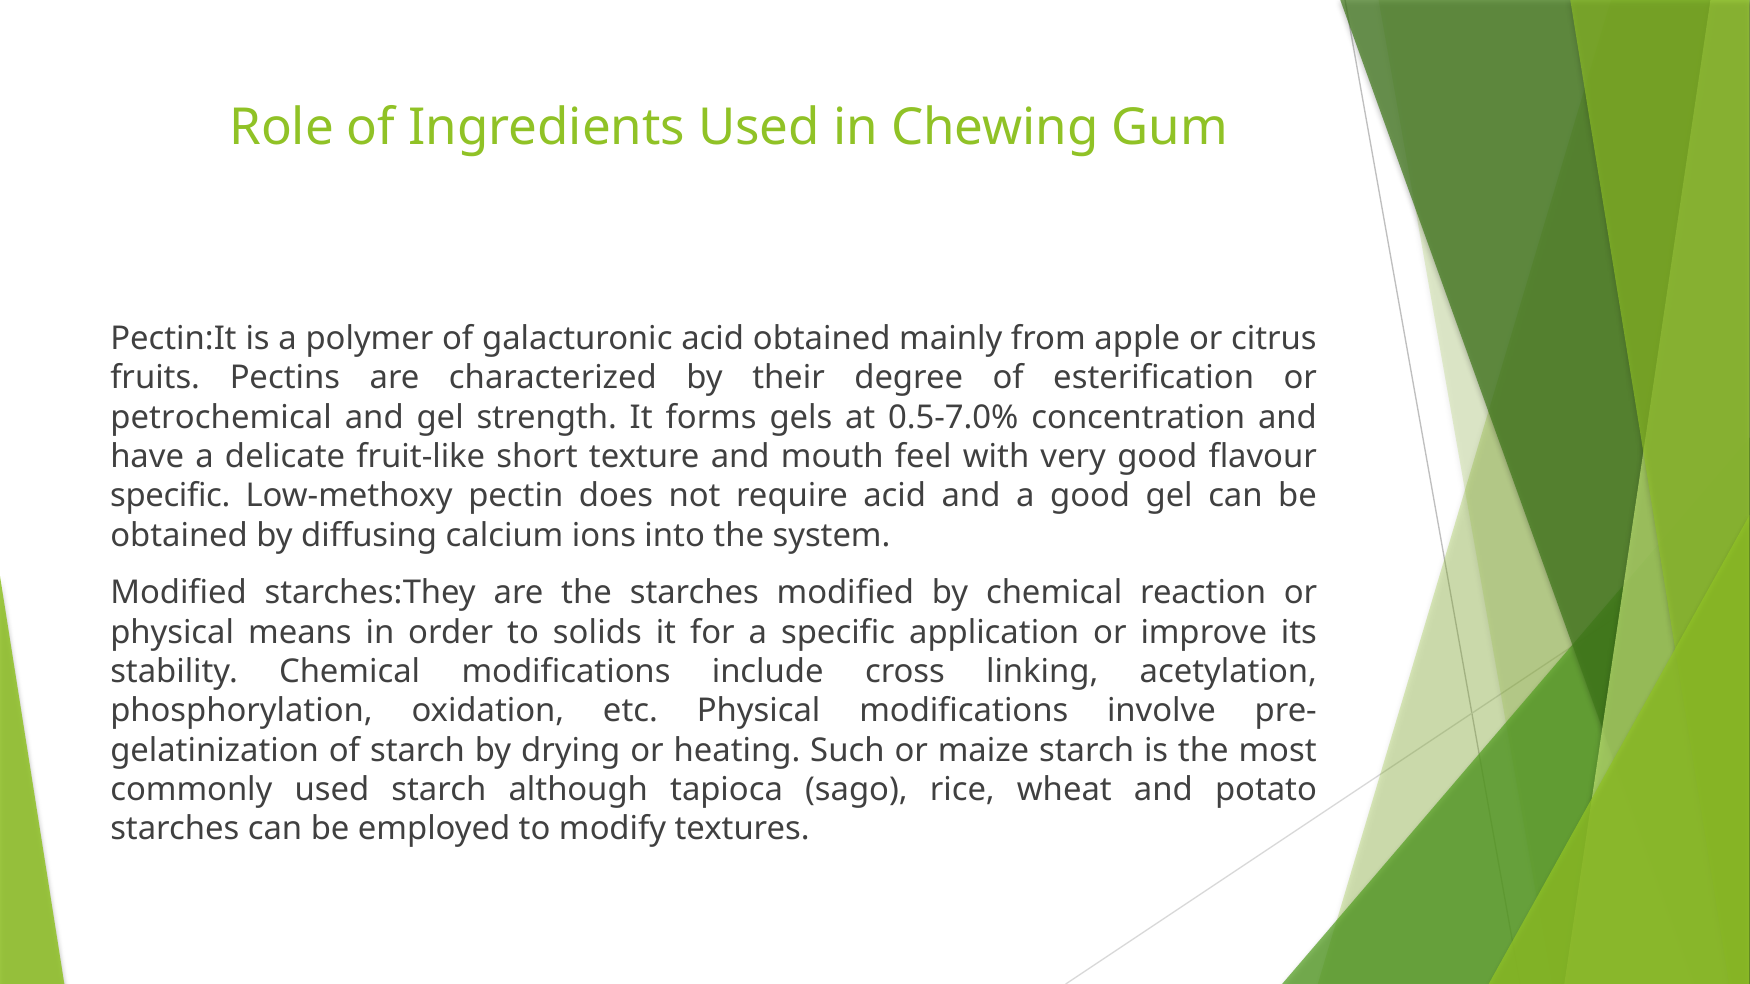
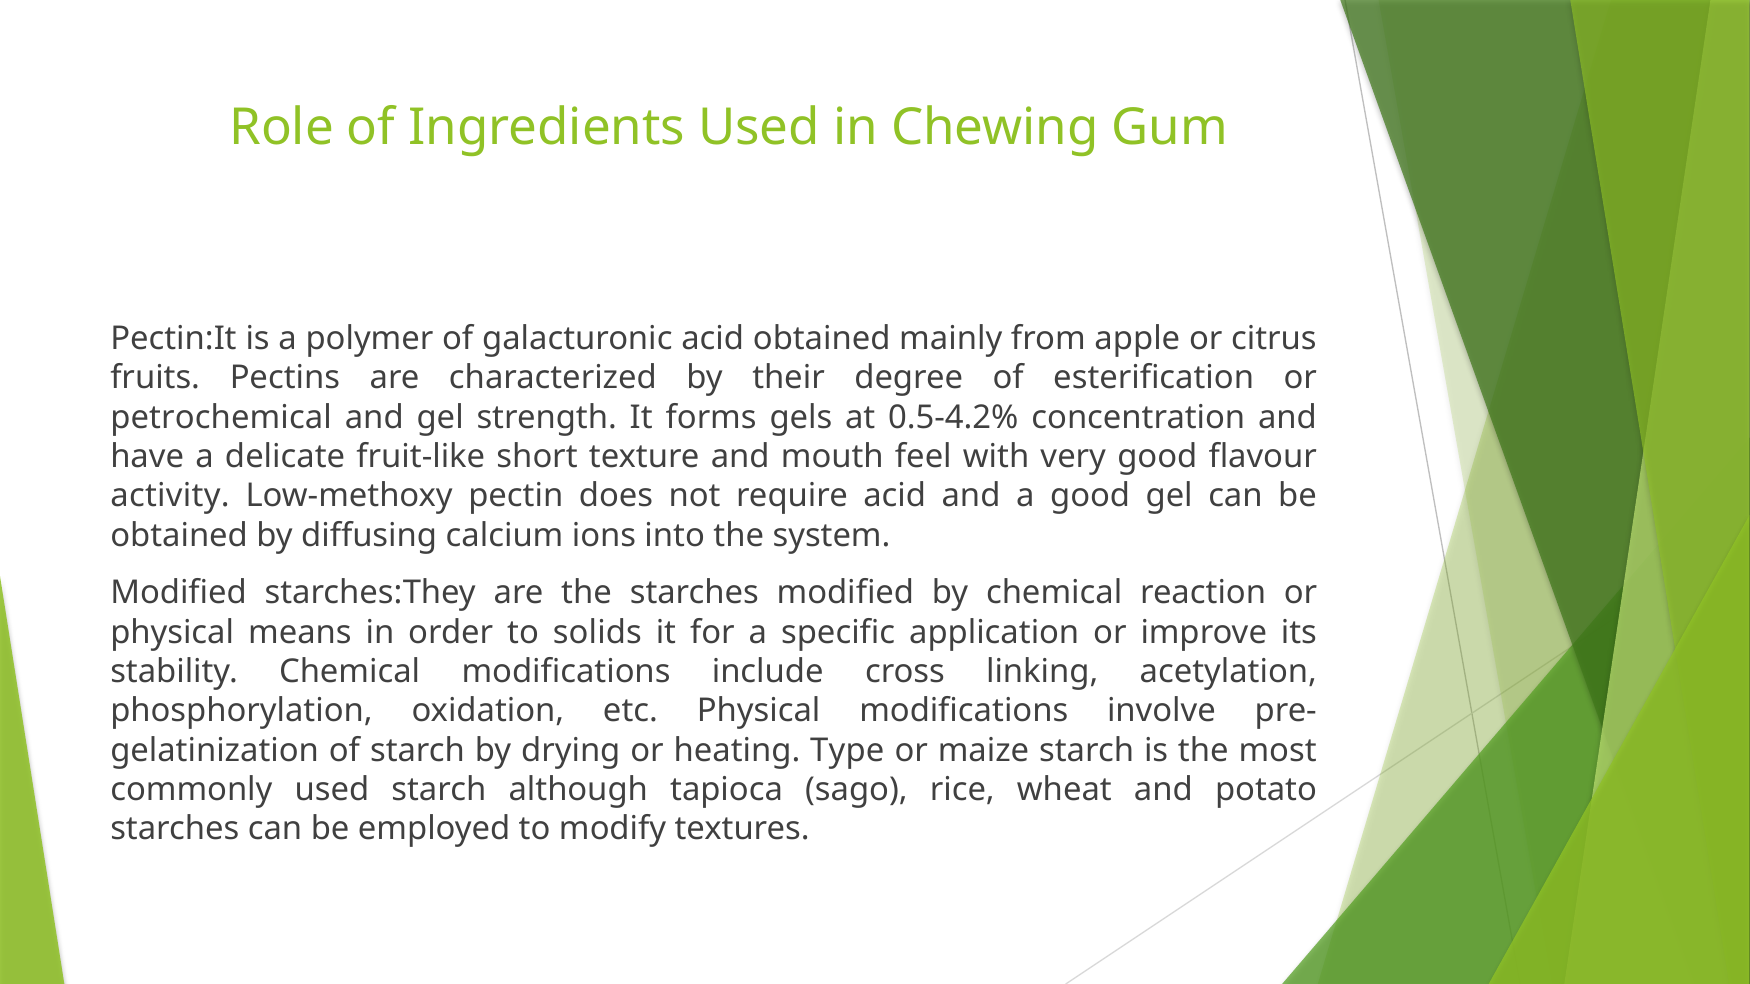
0.5-7.0%: 0.5-7.0% -> 0.5-4.2%
specific at (170, 496): specific -> activity
Such: Such -> Type
